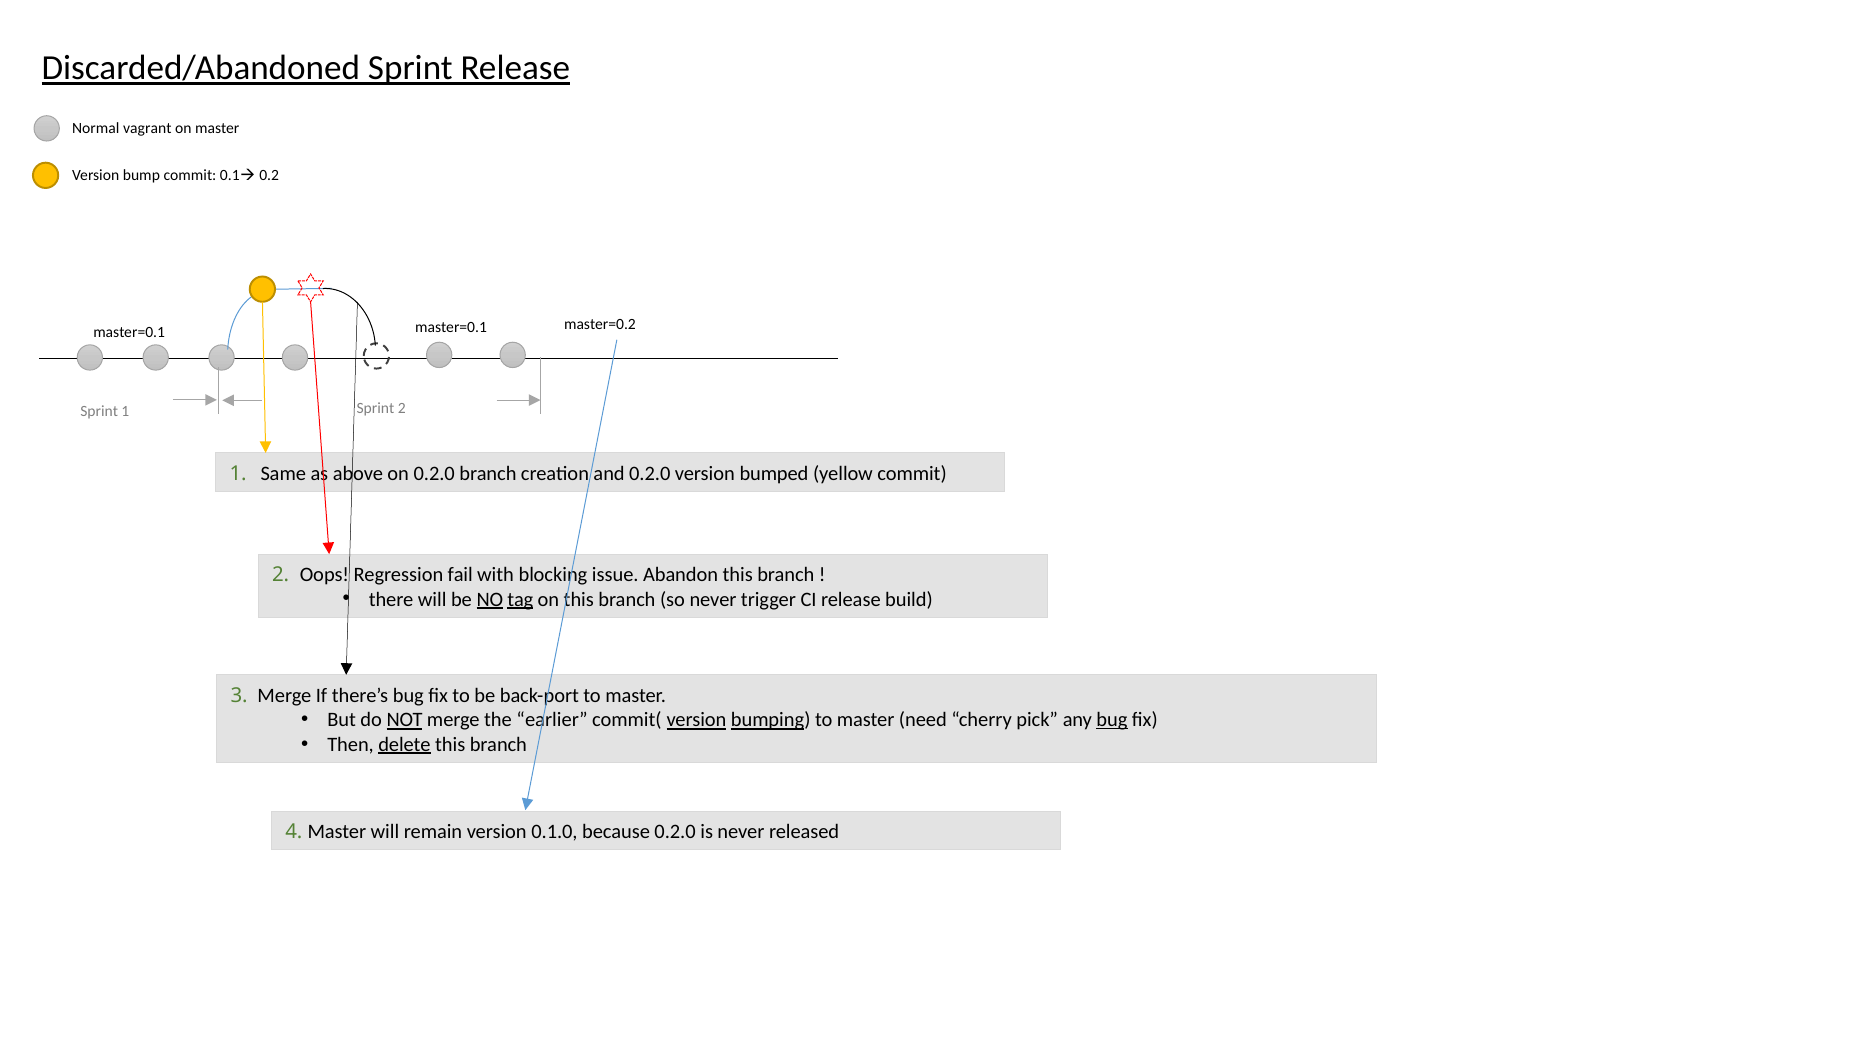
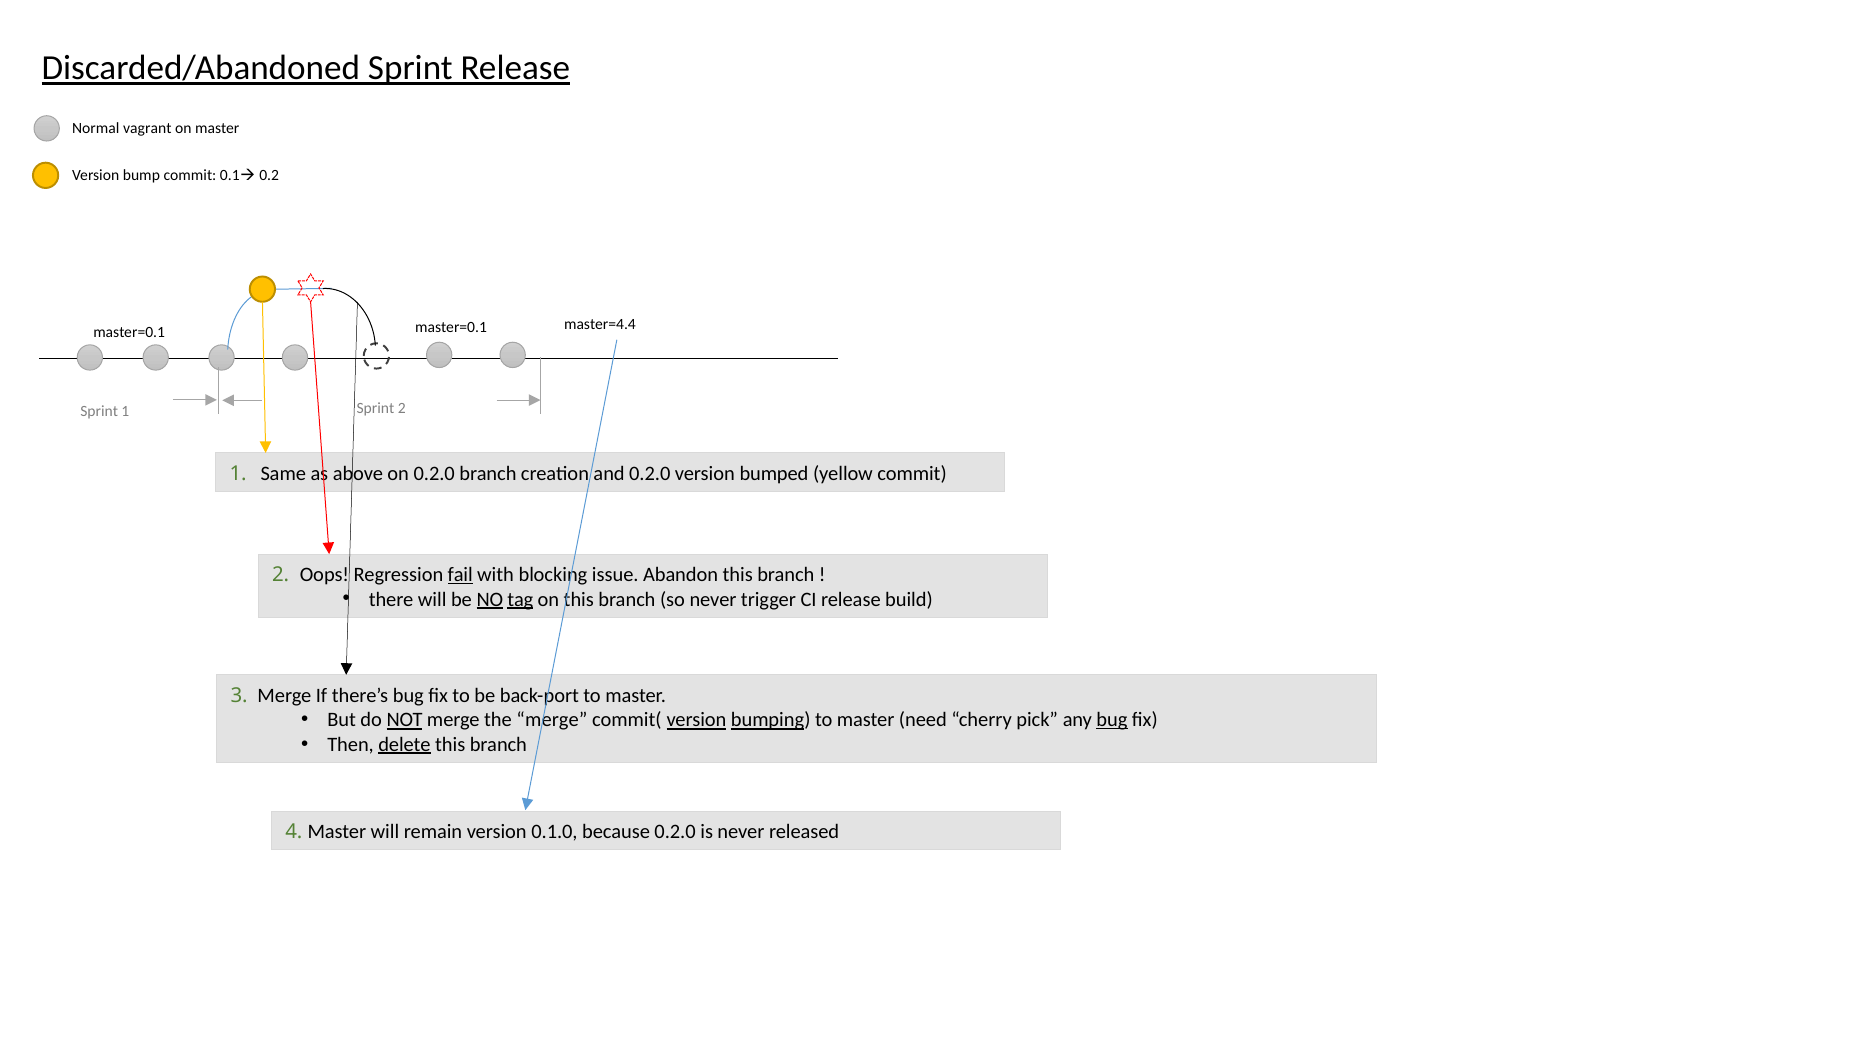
master=0.2: master=0.2 -> master=4.4
fail underline: none -> present
the earlier: earlier -> merge
